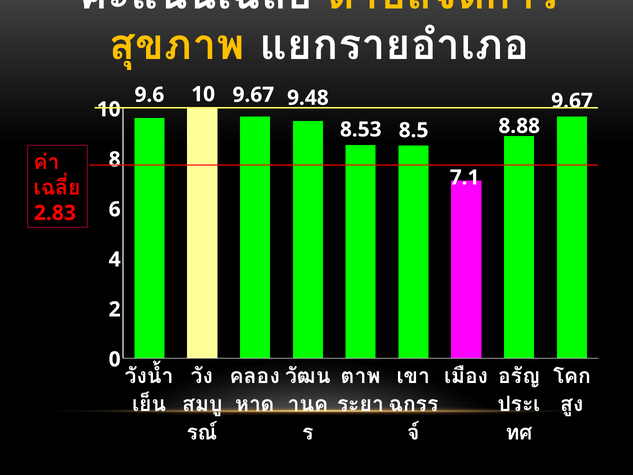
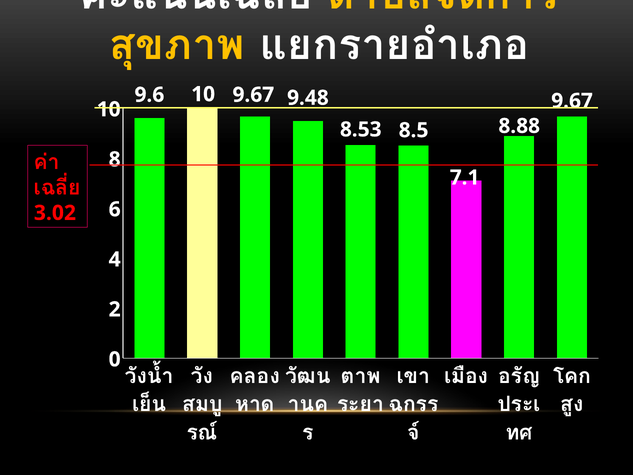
2.83: 2.83 -> 3.02
